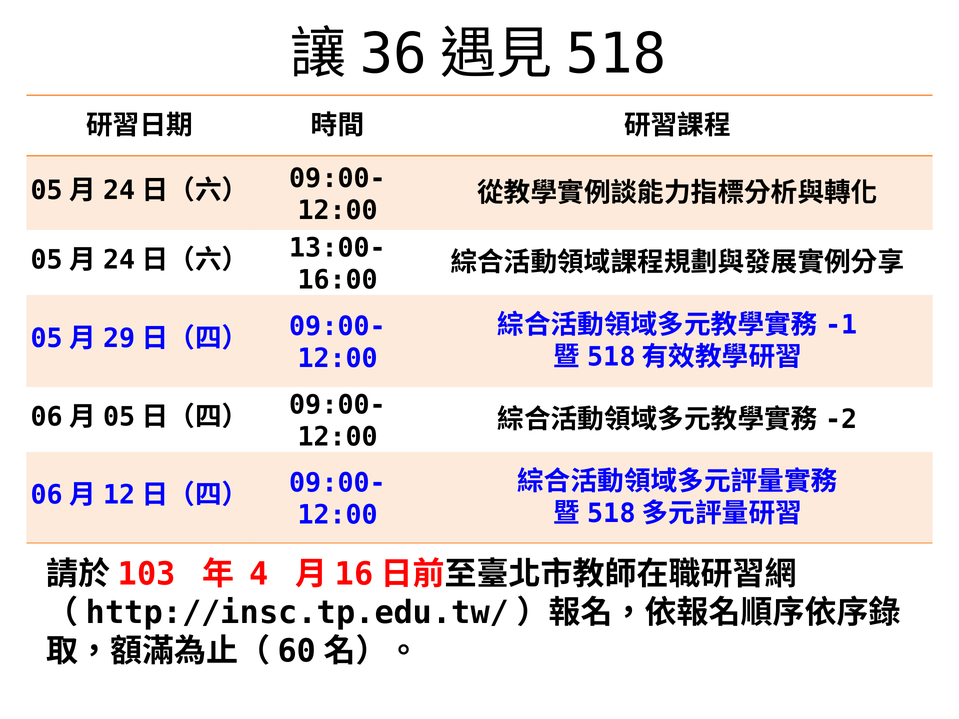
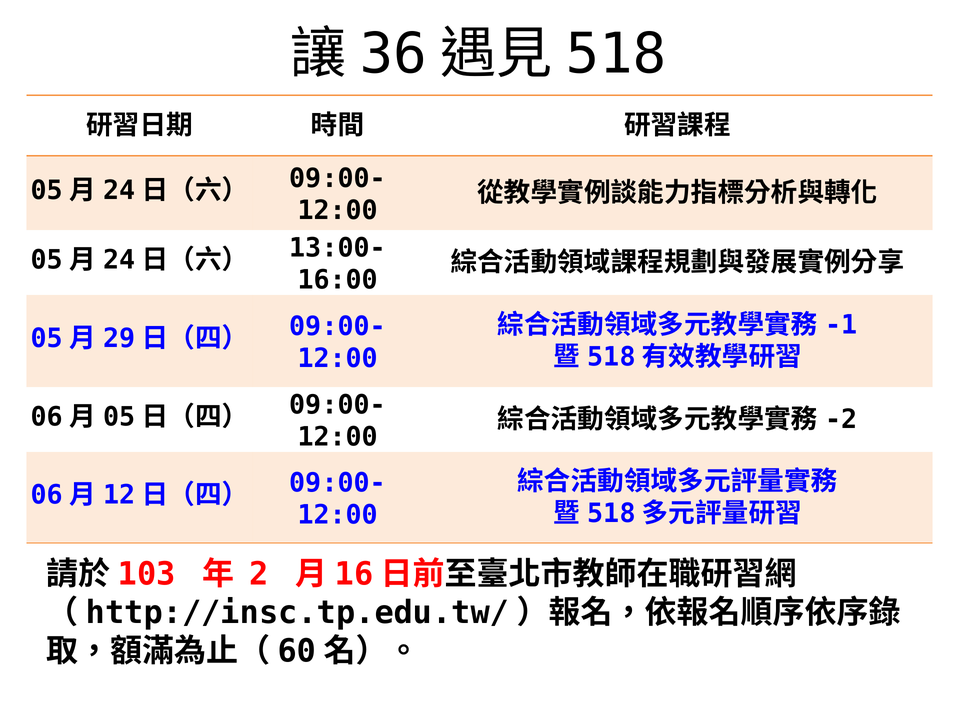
4: 4 -> 2
